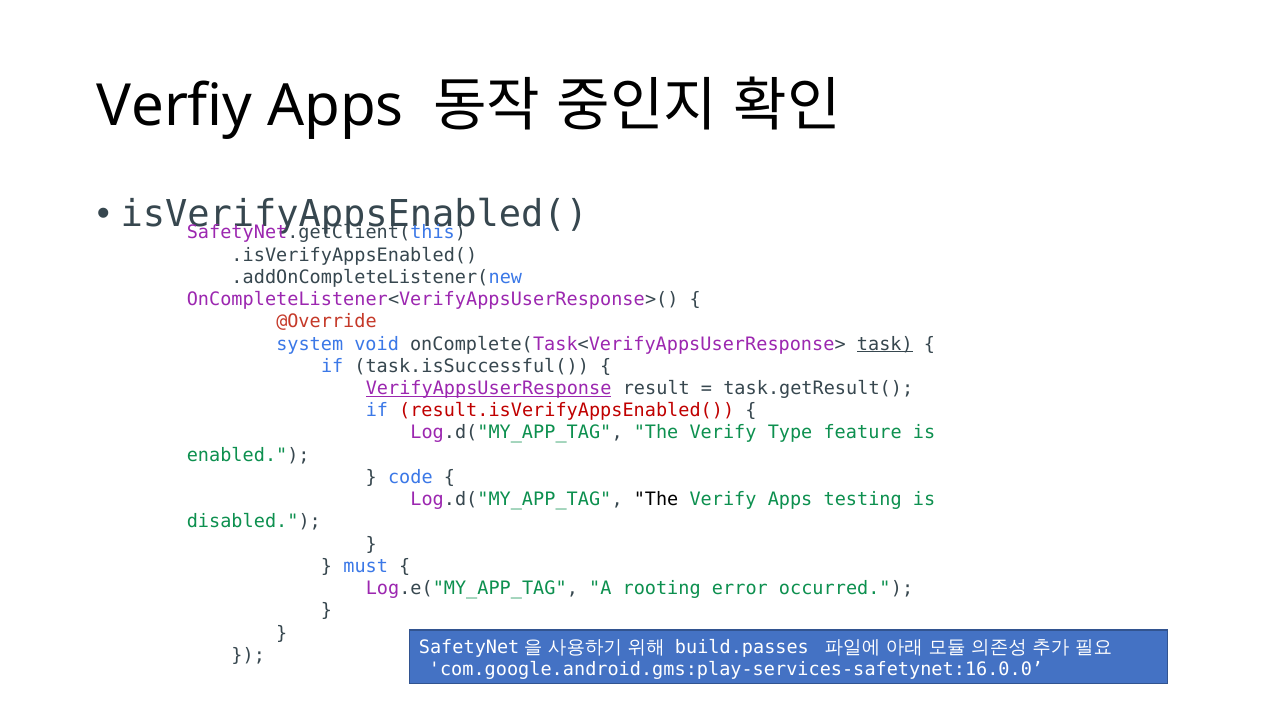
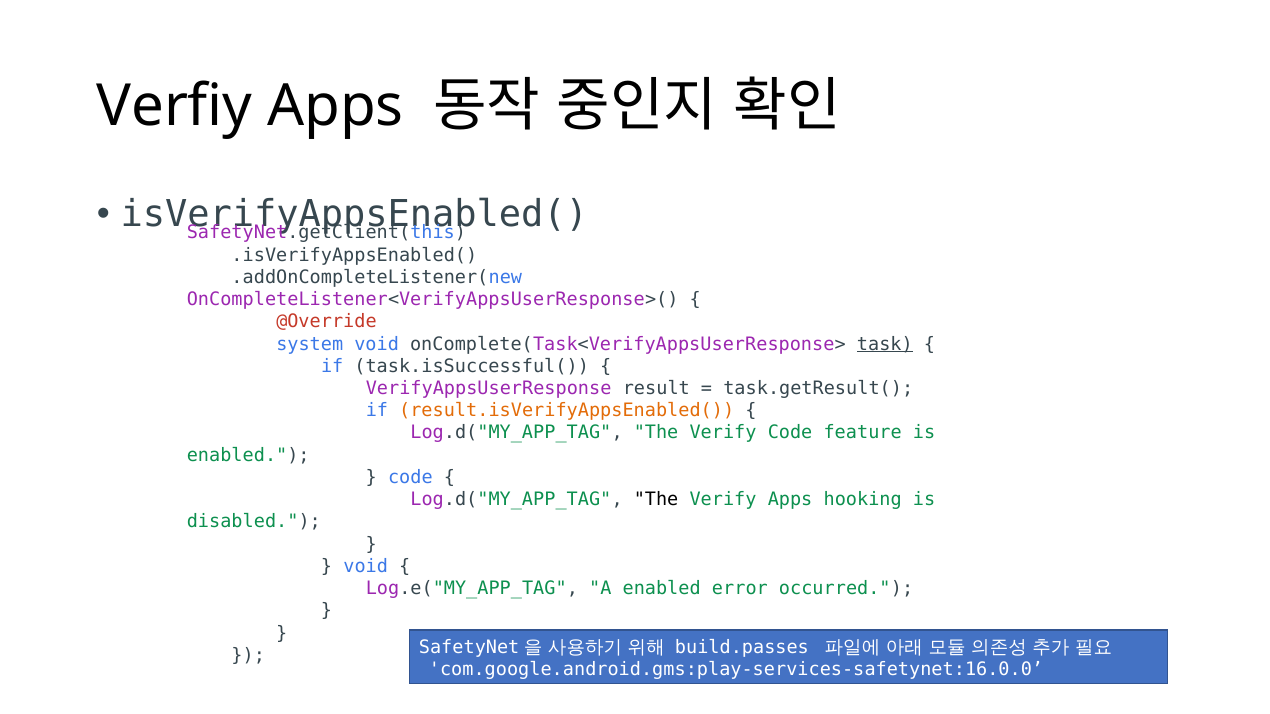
VerifyAppsUserResponse underline: present -> none
result.isVerifyAppsEnabled( colour: red -> orange
Verify Type: Type -> Code
testing: testing -> hooking
must at (366, 567): must -> void
A rooting: rooting -> enabled
